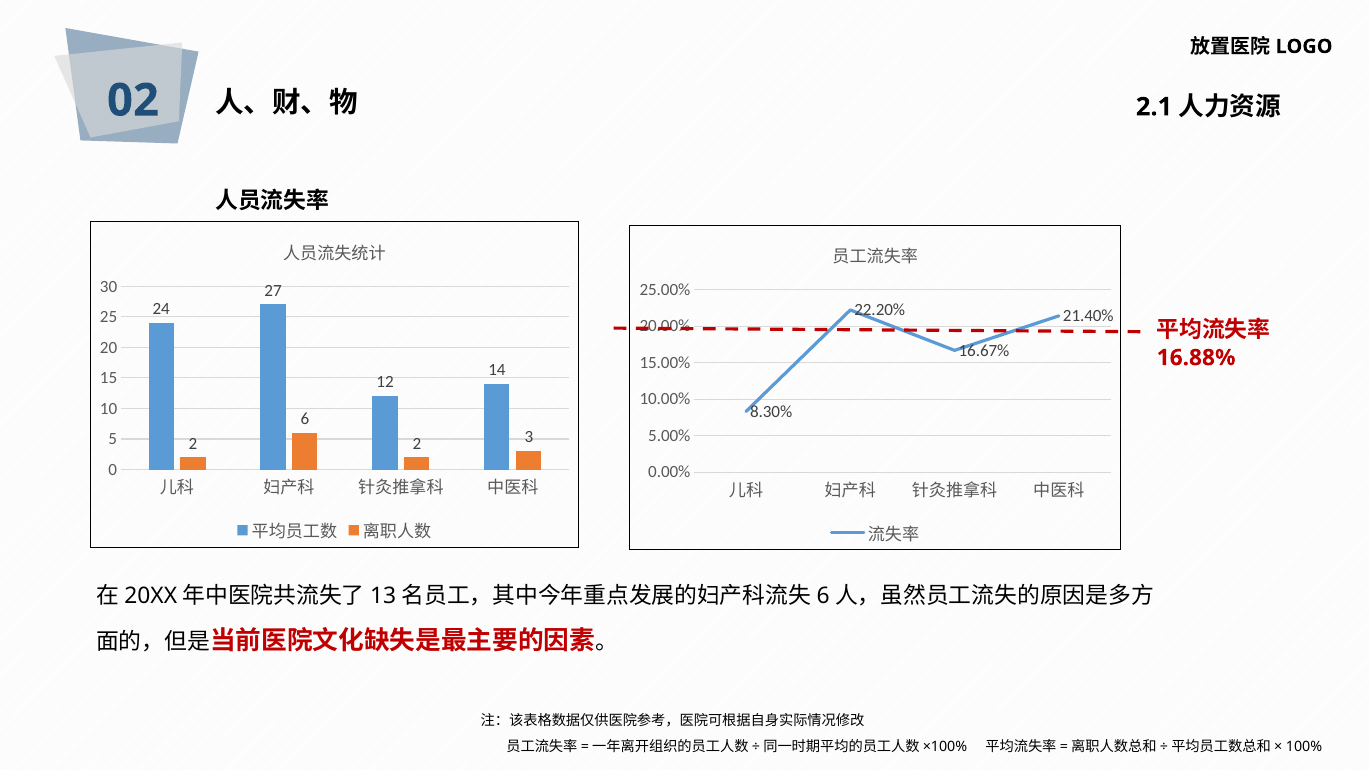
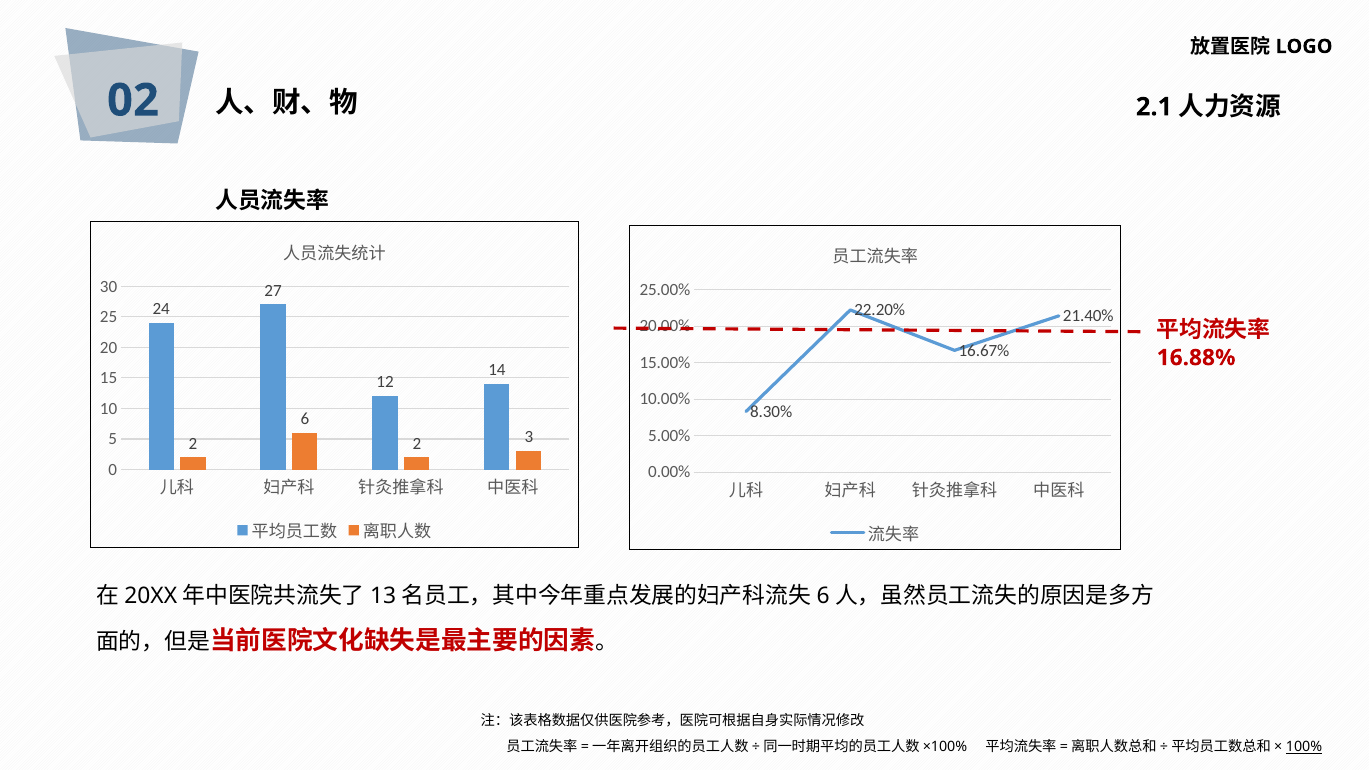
100% underline: none -> present
